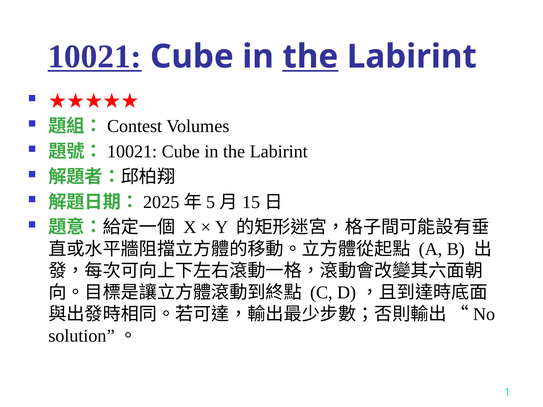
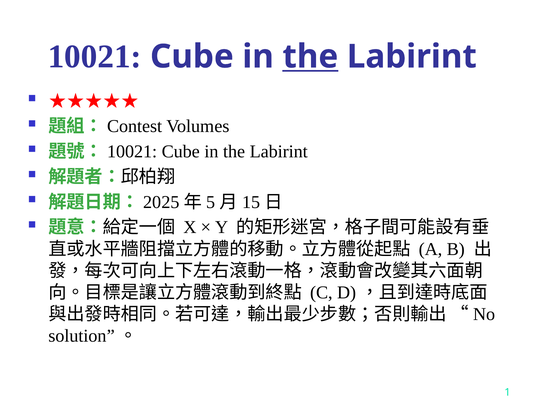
10021 underline: present -> none
